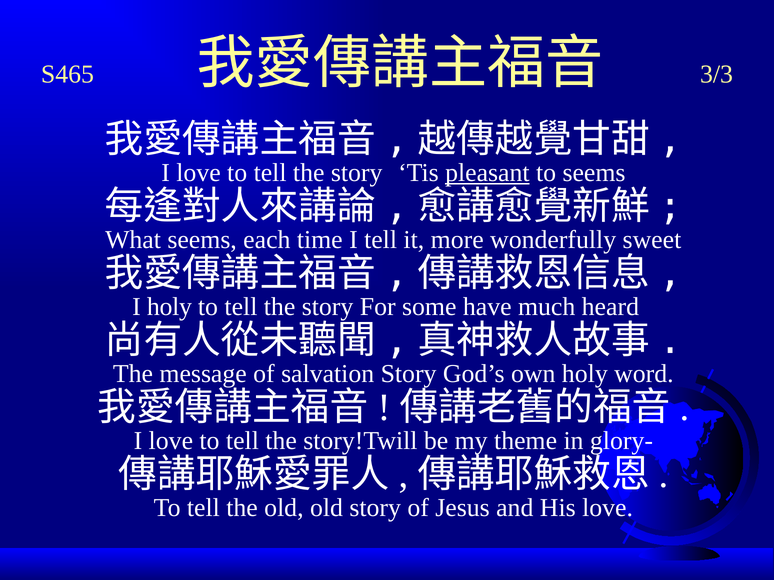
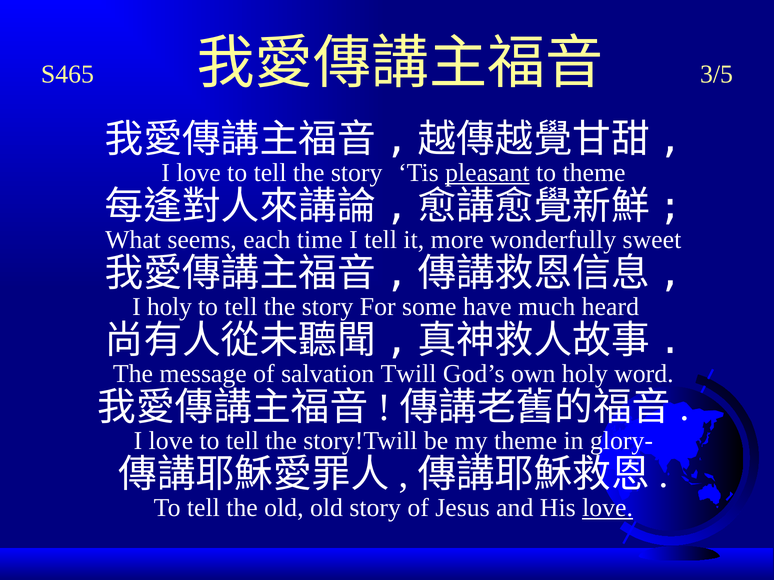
3/3: 3/3 -> 3/5
to seems: seems -> theme
salvation Story: Story -> Twill
love at (608, 508) underline: none -> present
